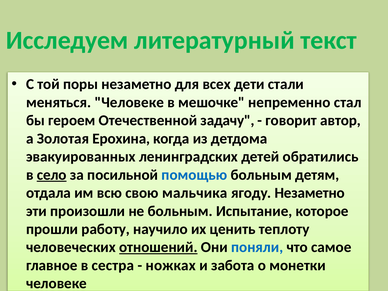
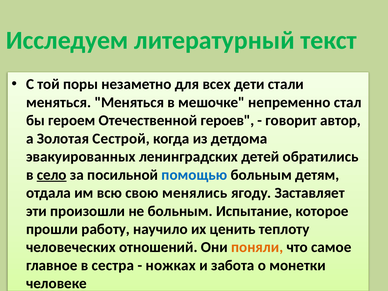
меняться Человеке: Человеке -> Меняться
задачу: задачу -> героев
Ерохина: Ерохина -> Сестрой
мальчика: мальчика -> менялись
ягоду Незаметно: Незаметно -> Заставляет
отношений underline: present -> none
поняли colour: blue -> orange
